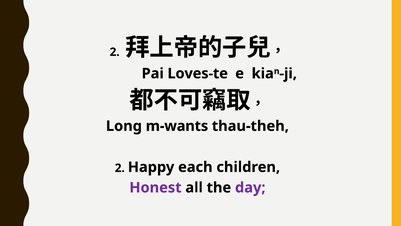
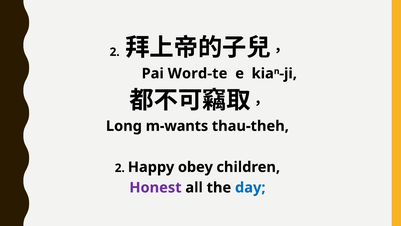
Loves-te: Loves-te -> Word-te
each: each -> obey
day colour: purple -> blue
